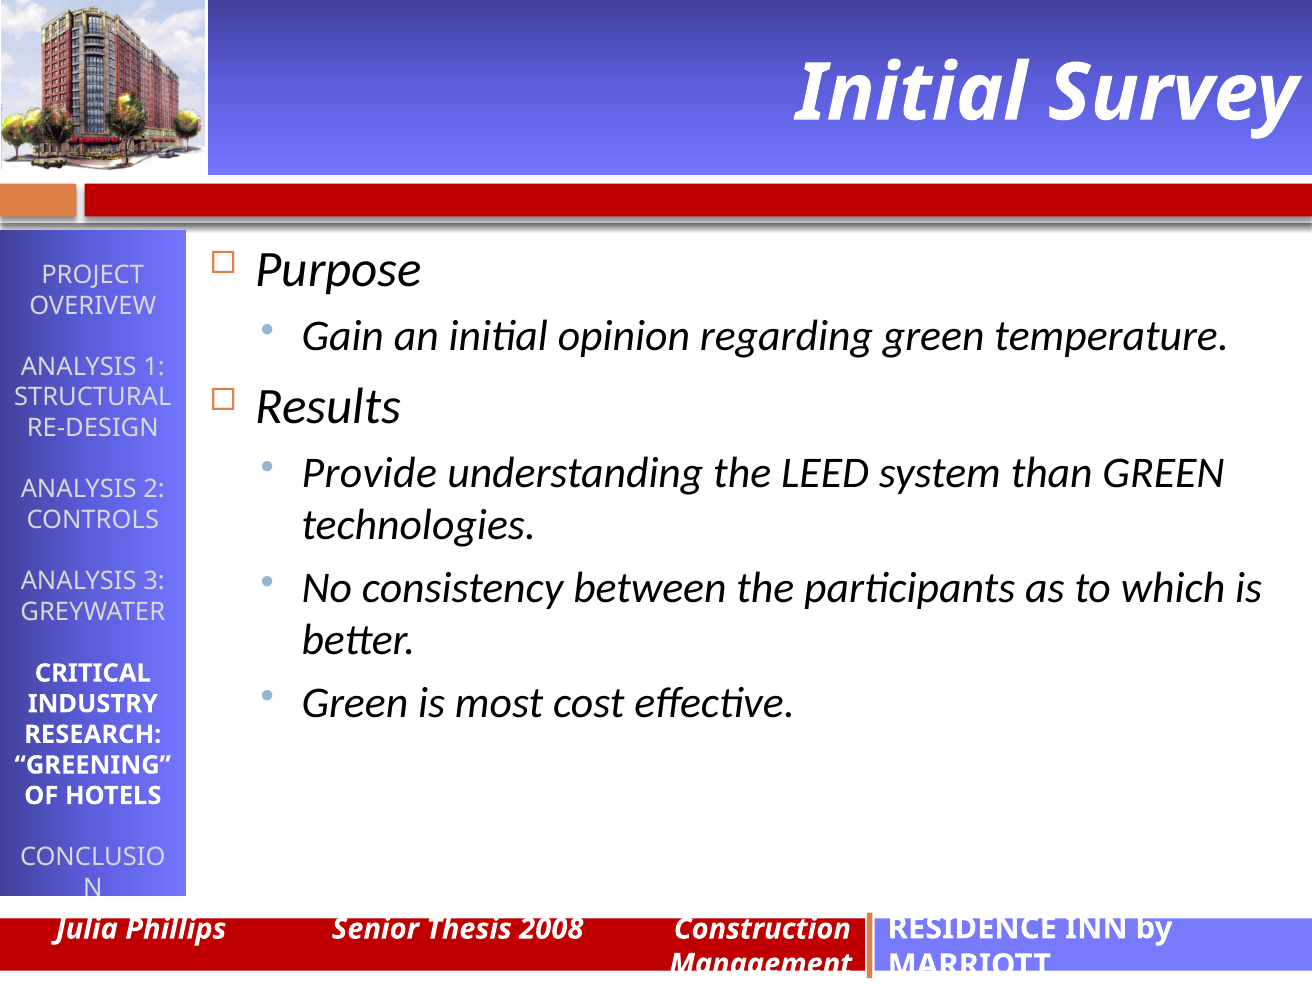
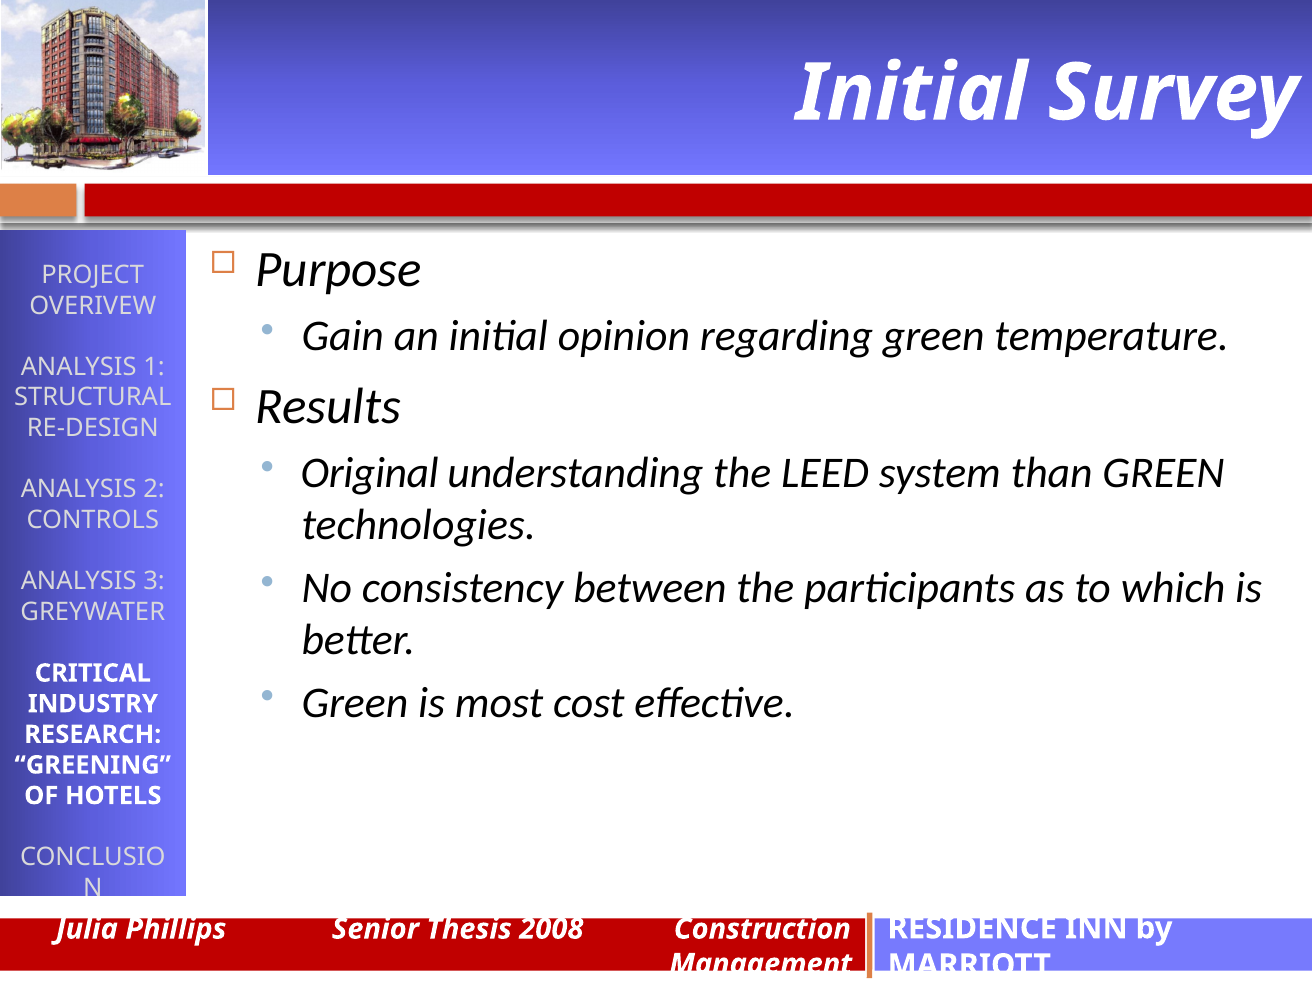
Provide: Provide -> Original
